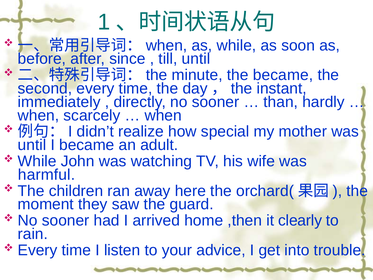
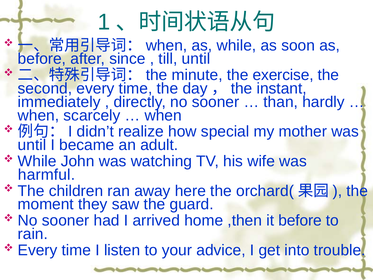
the became: became -> exercise
it clearly: clearly -> before
